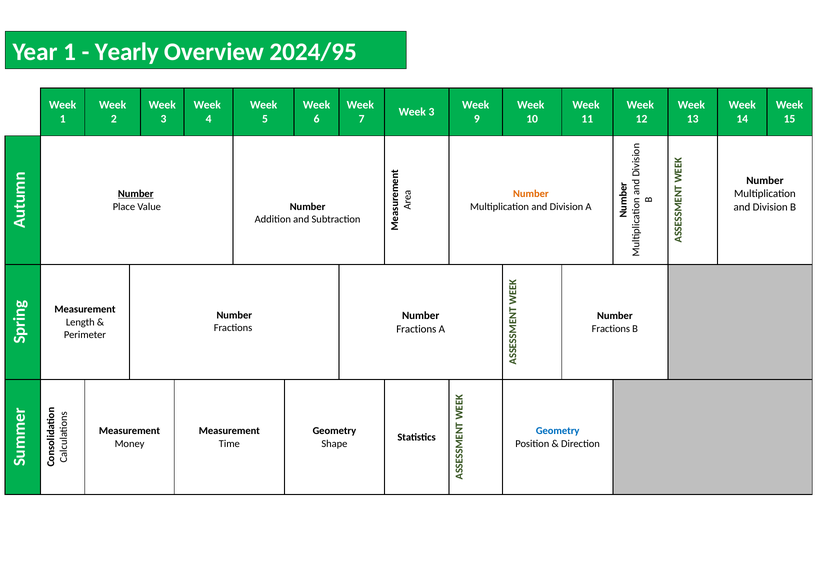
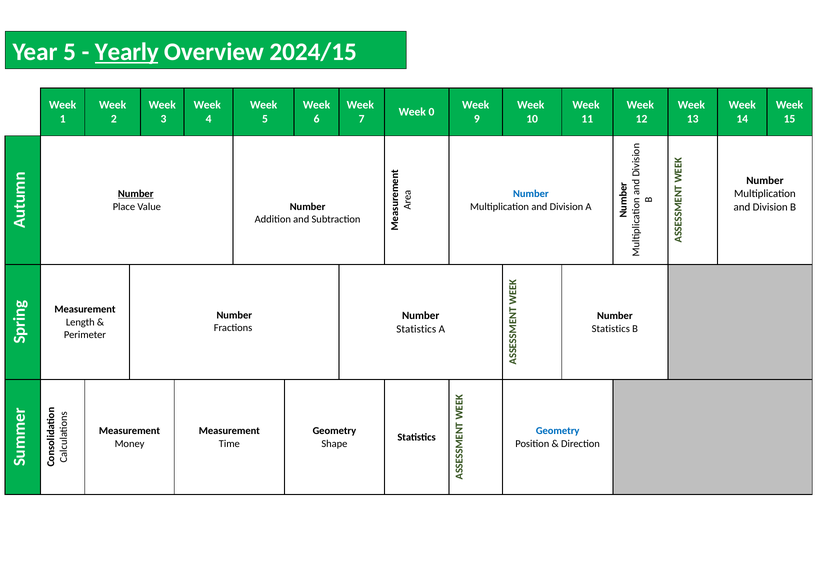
Year 1: 1 -> 5
Yearly underline: none -> present
2024/95: 2024/95 -> 2024/15
3 at (431, 112): 3 -> 0
Number at (531, 194) colour: orange -> blue
Fractions at (611, 328): Fractions -> Statistics
Fractions at (416, 328): Fractions -> Statistics
